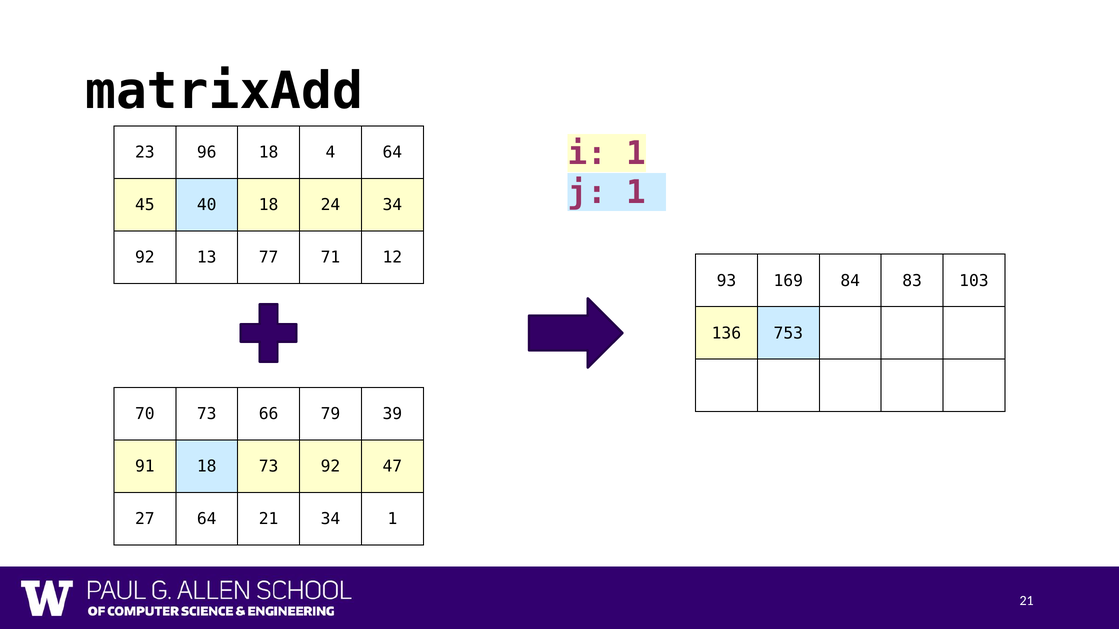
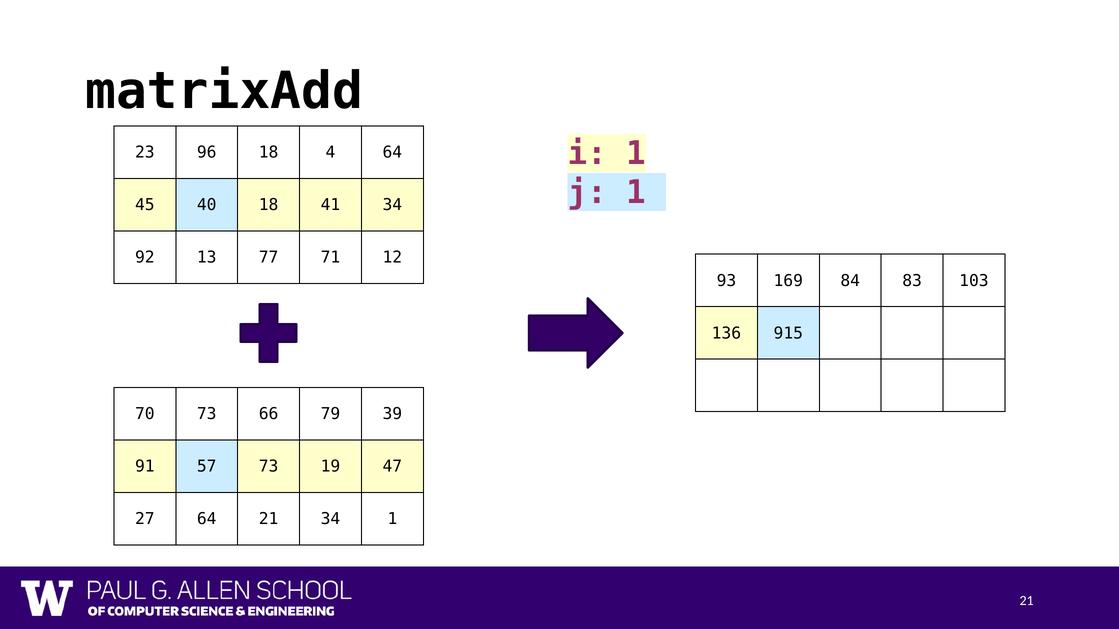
24: 24 -> 41
753: 753 -> 915
91 18: 18 -> 57
73 92: 92 -> 19
